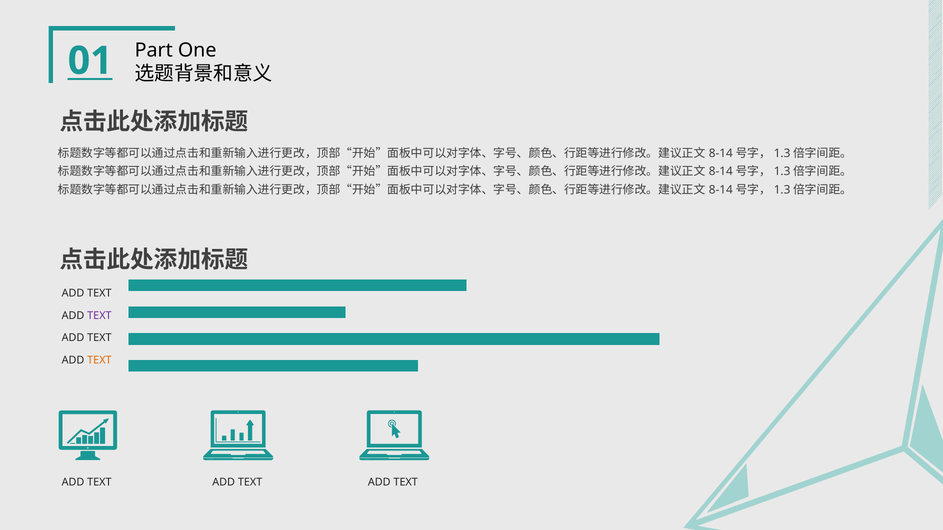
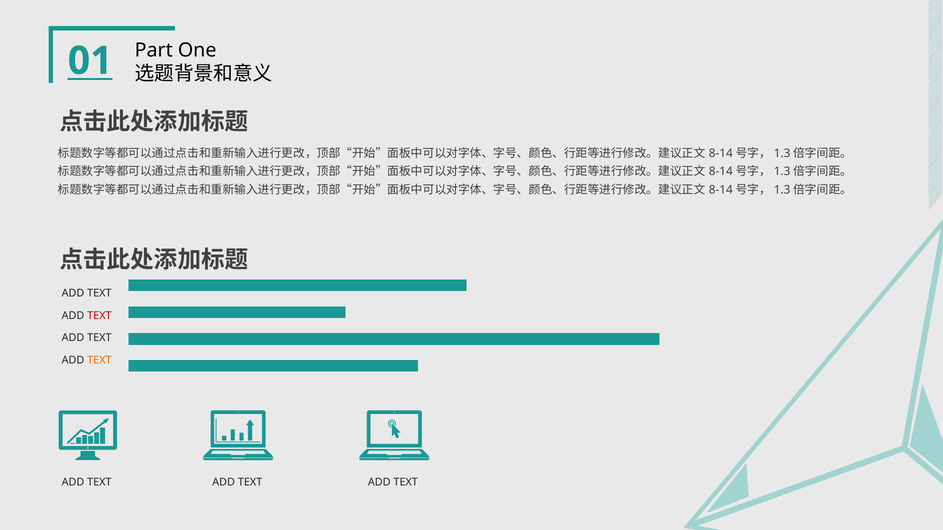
TEXT at (99, 316) colour: purple -> red
